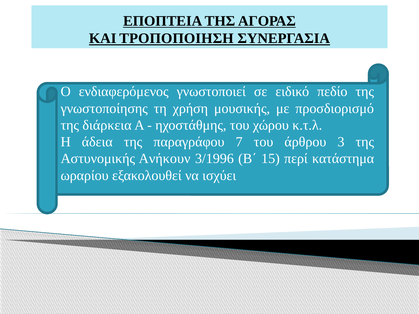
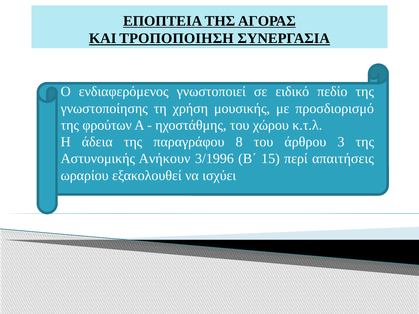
διάρκεια: διάρκεια -> φρούτων
7: 7 -> 8
κατάστημα: κατάστημα -> απαιτήσεις
